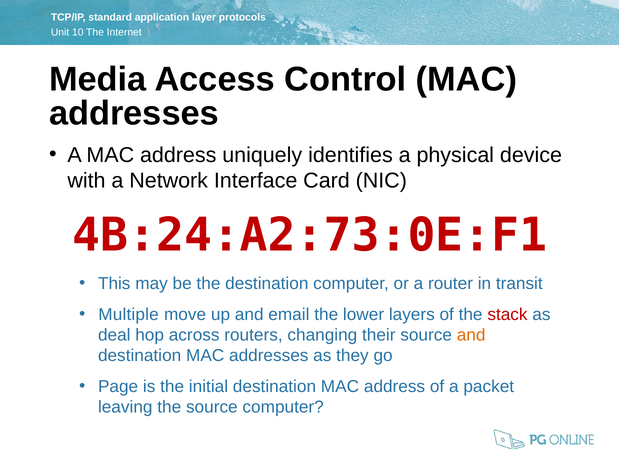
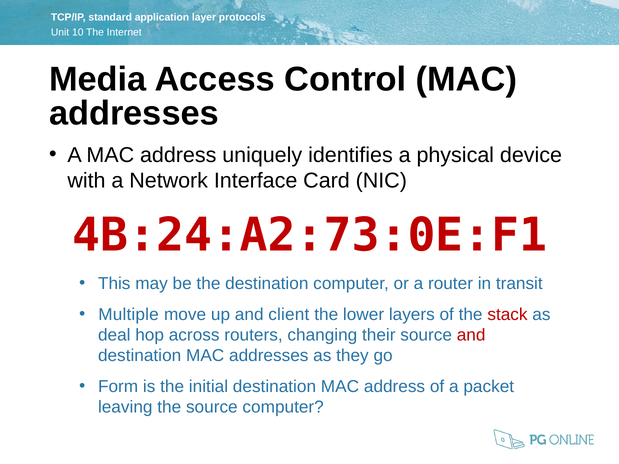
email: email -> client
and at (471, 335) colour: orange -> red
Page: Page -> Form
